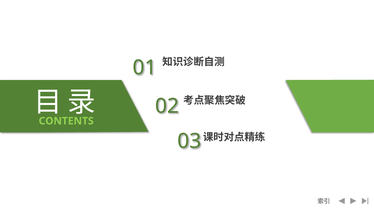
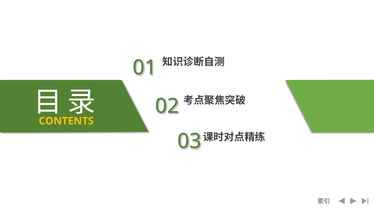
CONTENTS colour: light green -> yellow
